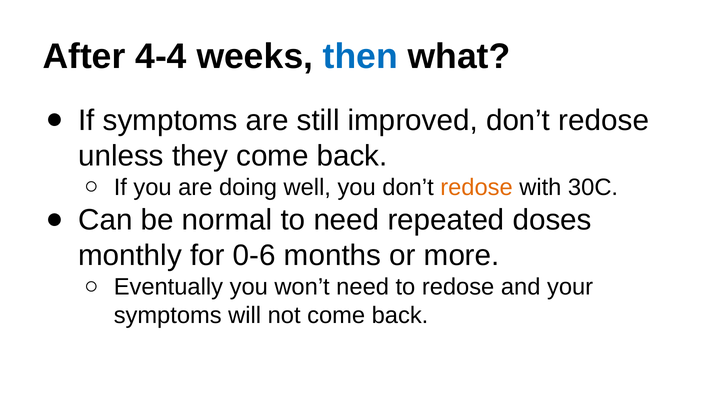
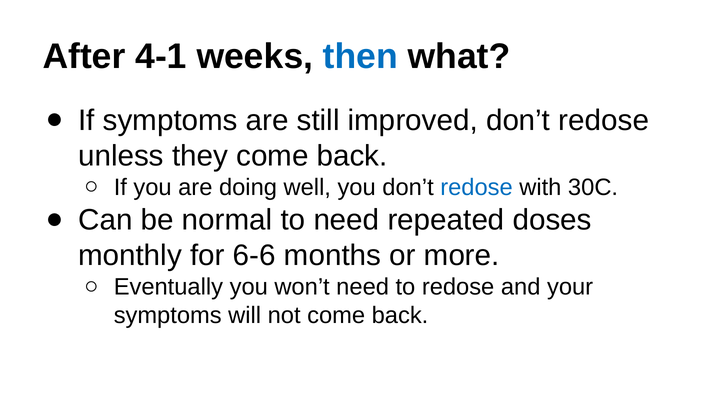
4-4: 4-4 -> 4-1
redose at (477, 187) colour: orange -> blue
0-6: 0-6 -> 6-6
